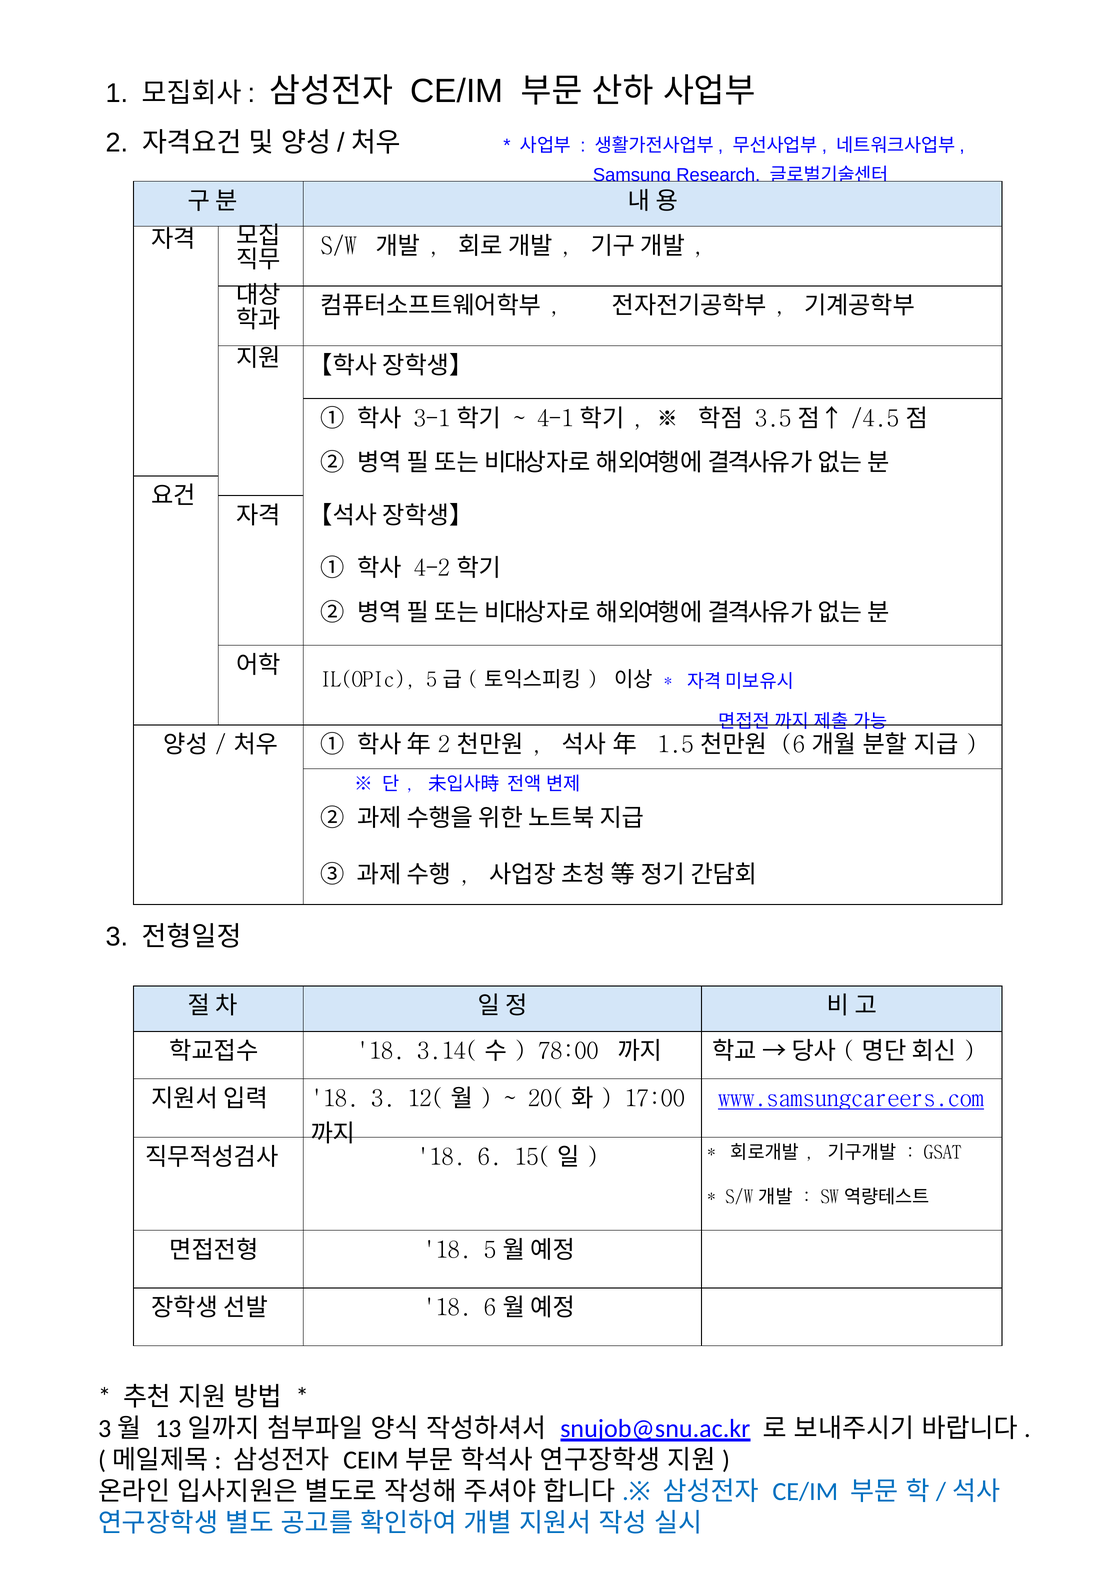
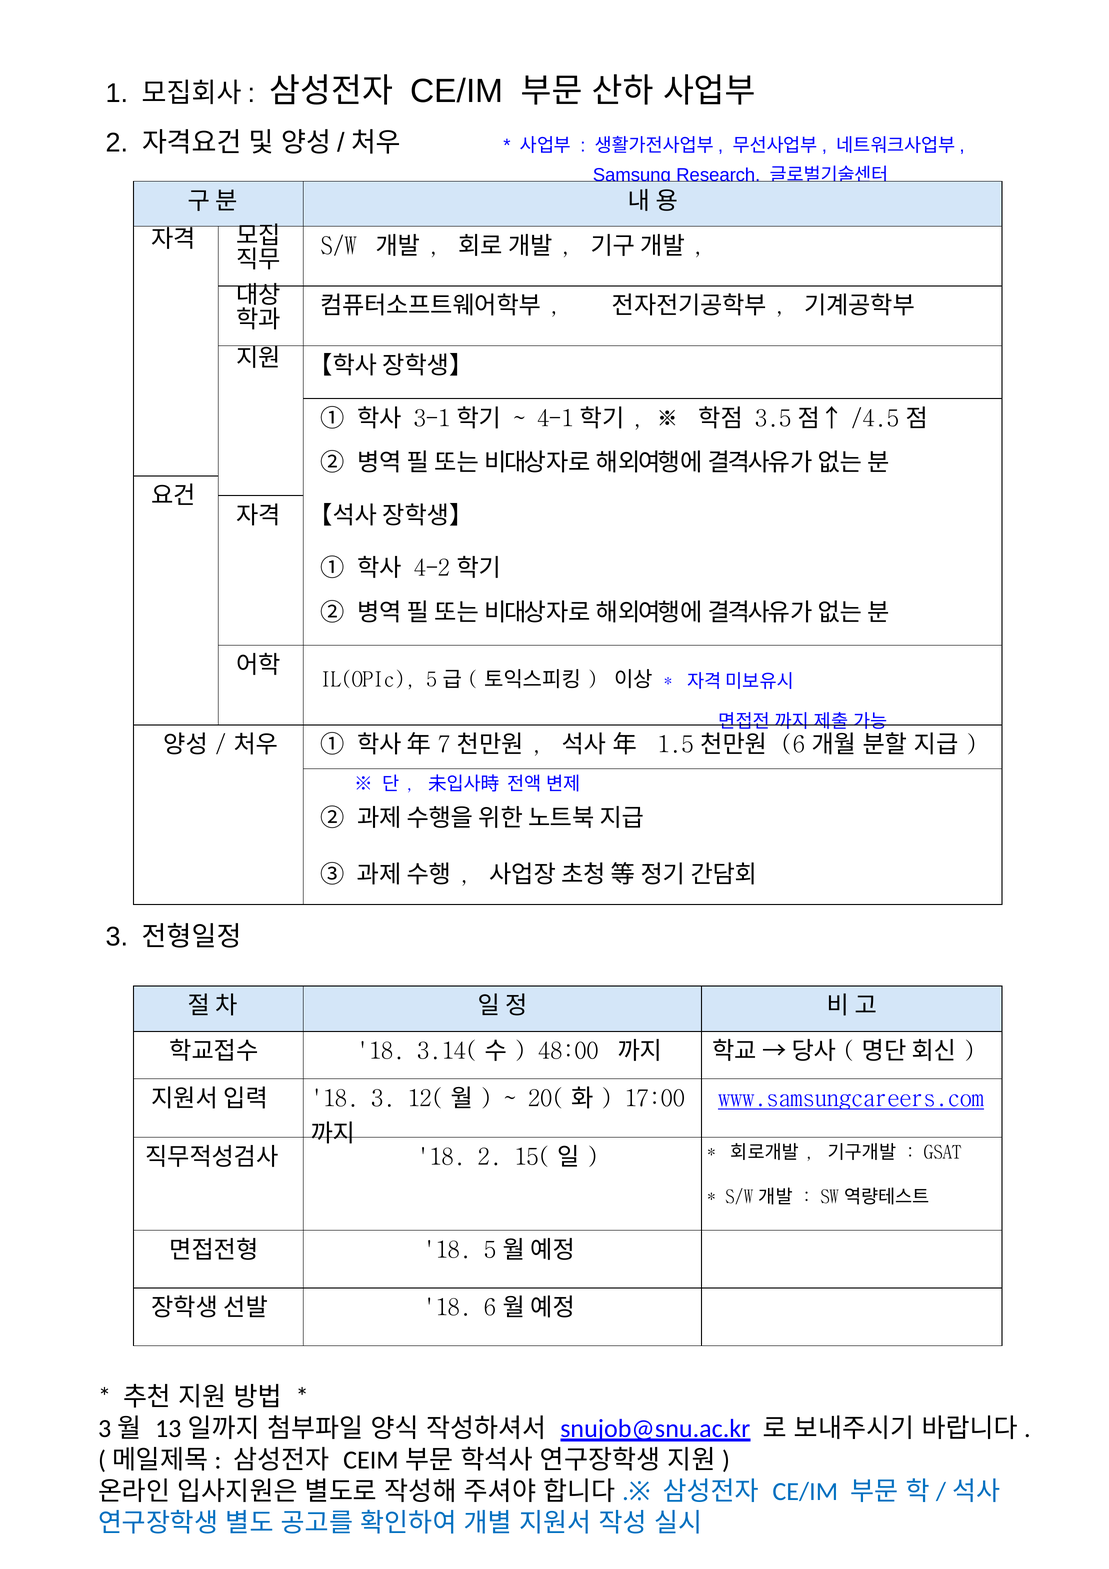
年 2: 2 -> 7
78:00: 78:00 -> 48:00
6 at (490, 1157): 6 -> 2
